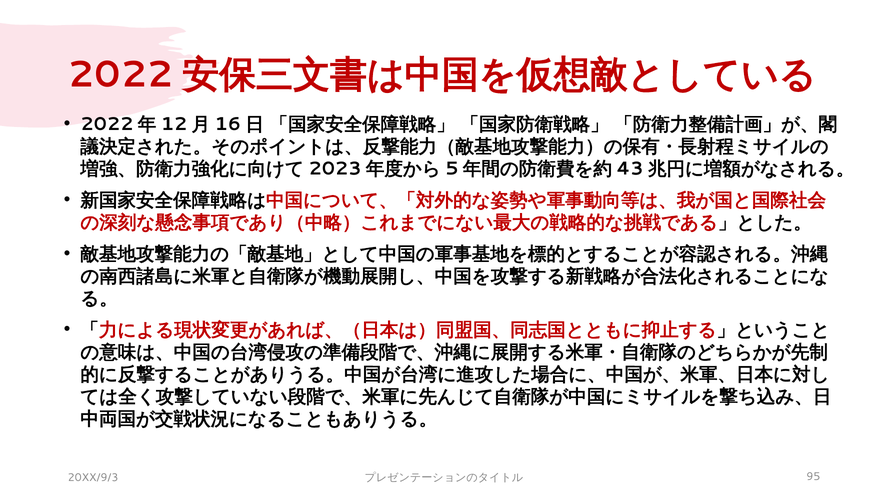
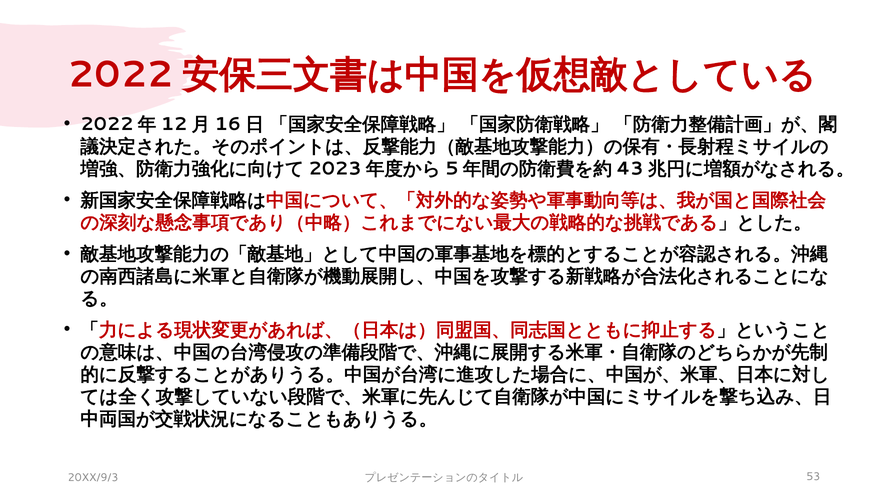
95: 95 -> 53
